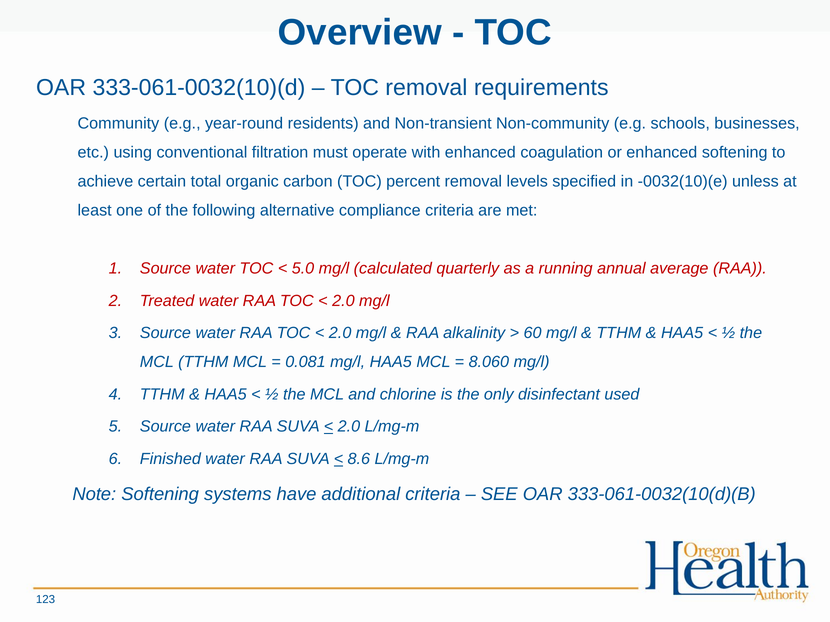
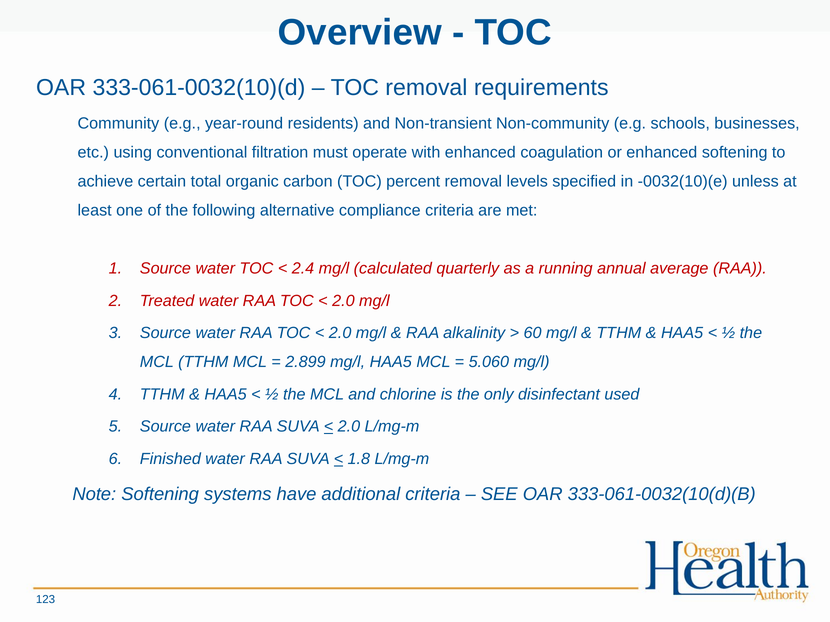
5.0: 5.0 -> 2.4
0.081: 0.081 -> 2.899
8.060: 8.060 -> 5.060
8.6: 8.6 -> 1.8
